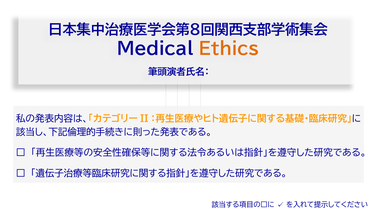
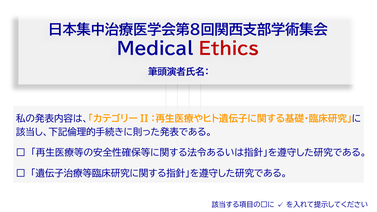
Ethics colour: orange -> red
